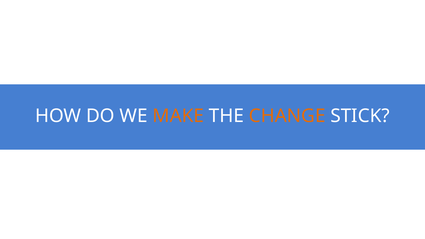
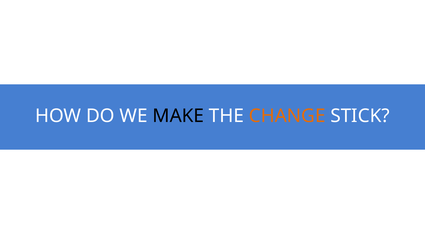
MAKE colour: orange -> black
